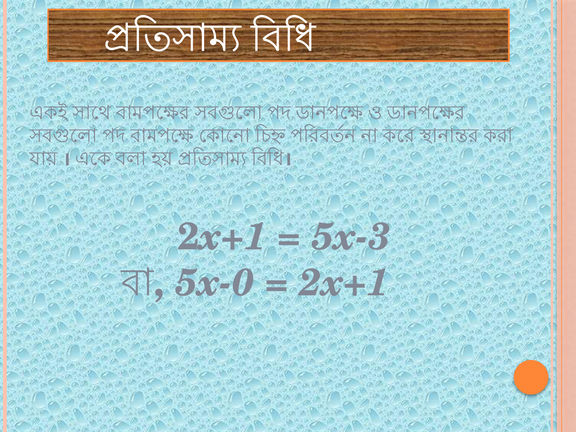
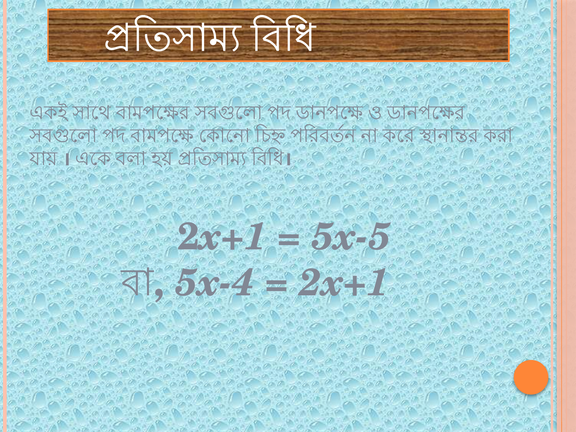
5x-3: 5x-3 -> 5x-5
5x-0: 5x-0 -> 5x-4
